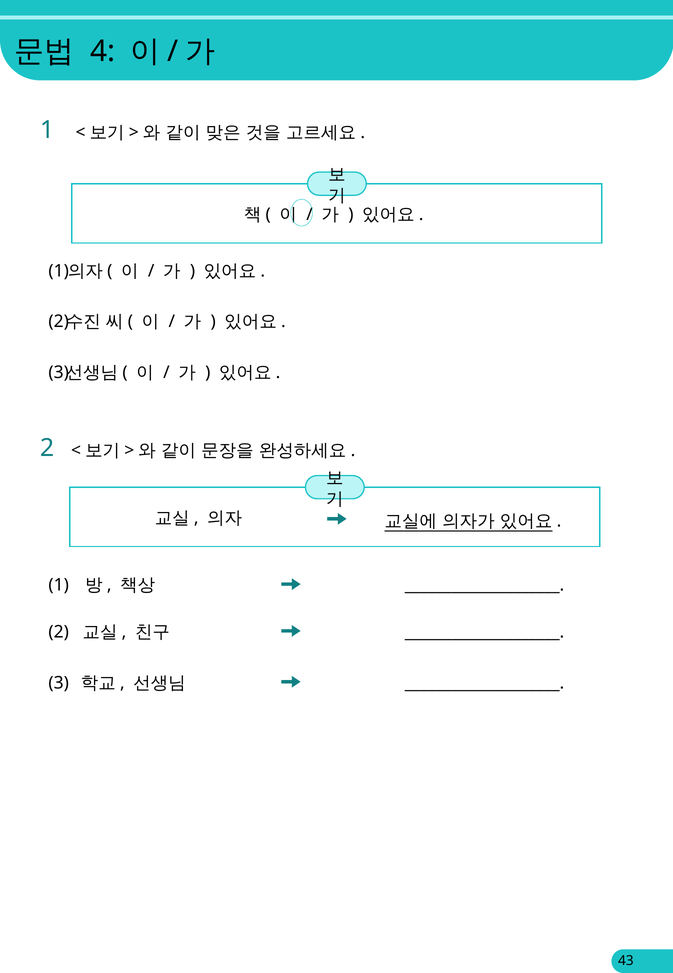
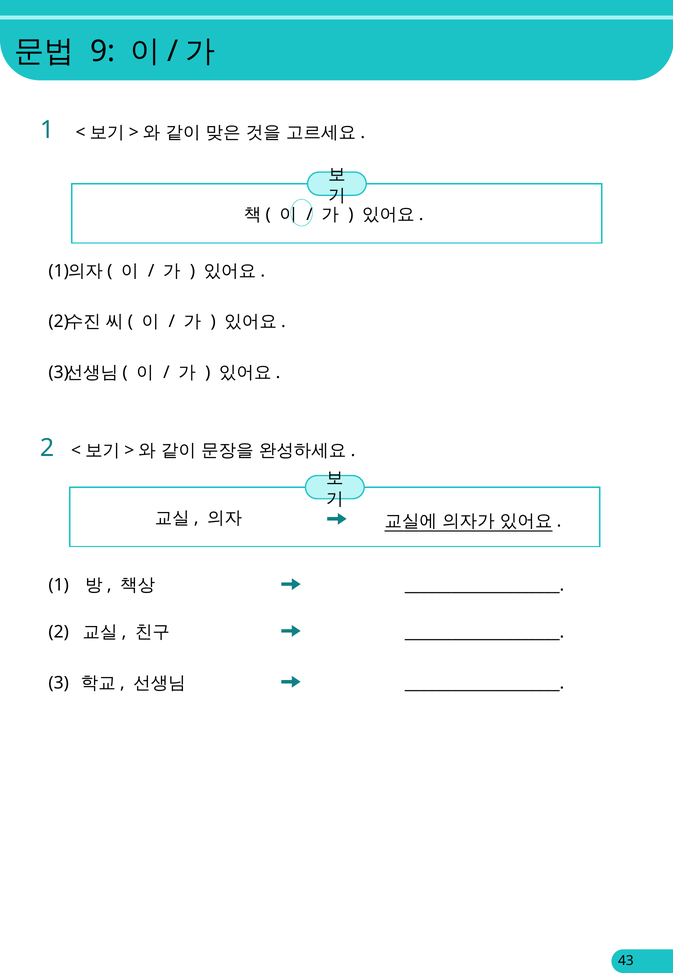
4: 4 -> 9
